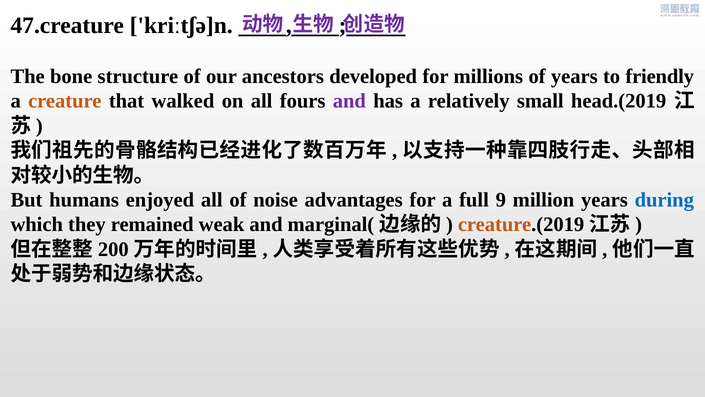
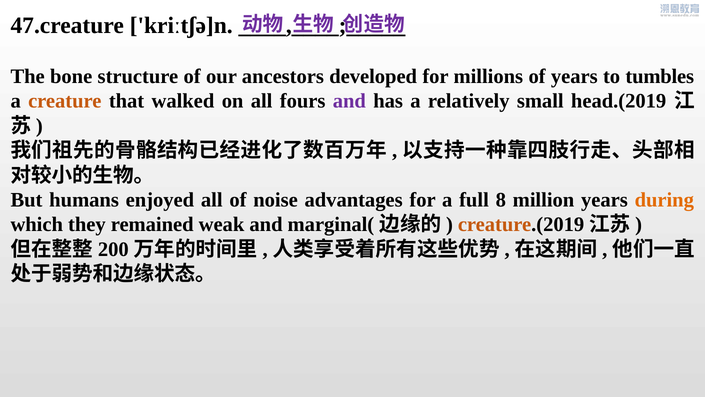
friendly: friendly -> tumbles
9: 9 -> 8
during colour: blue -> orange
